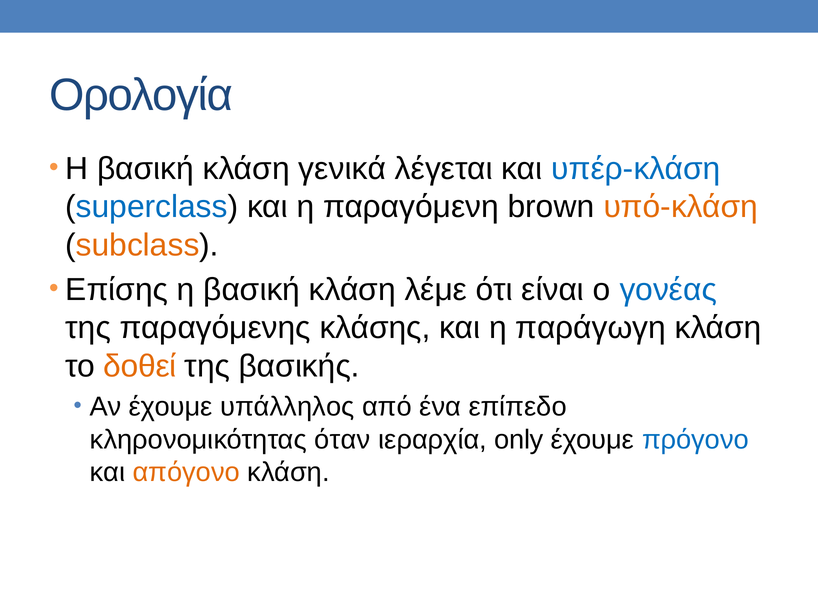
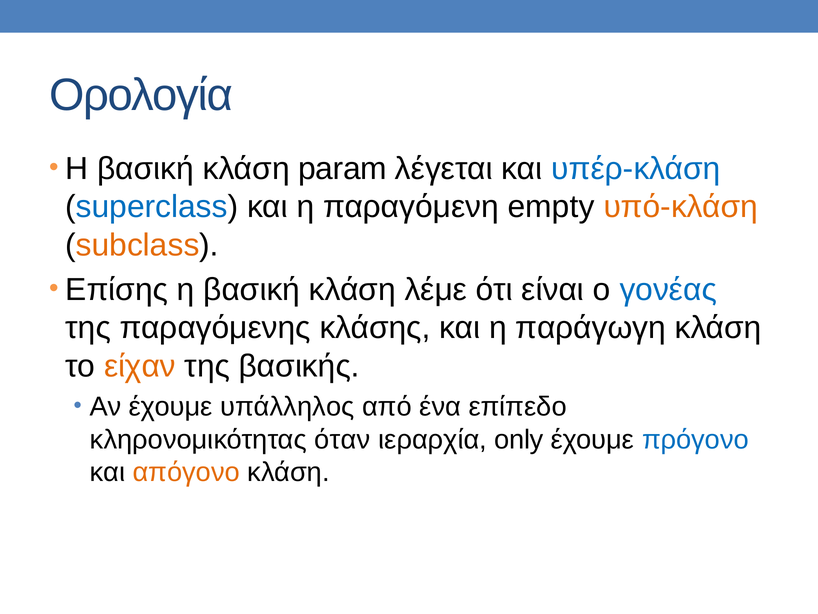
γενικά: γενικά -> param
brown: brown -> empty
δοθεί: δοθεί -> είχαν
